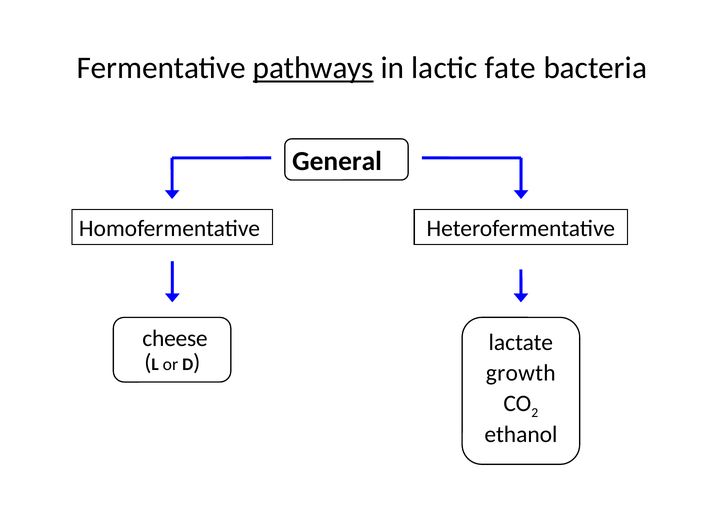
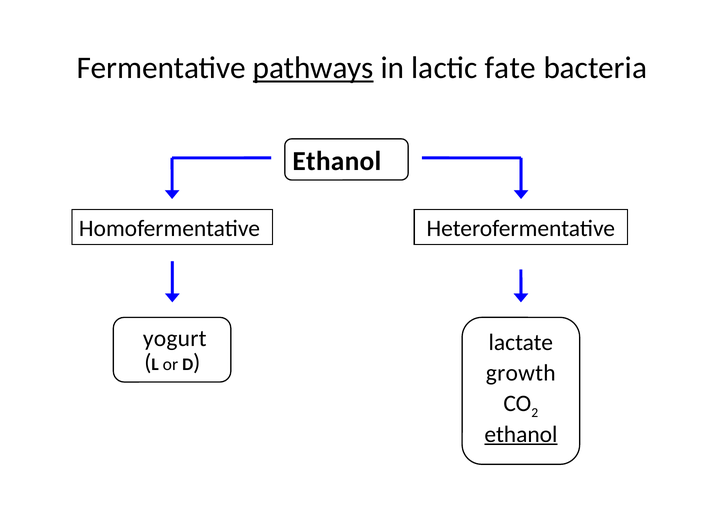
General at (337, 161): General -> Ethanol
cheese: cheese -> yogurt
ethanol at (521, 434) underline: none -> present
